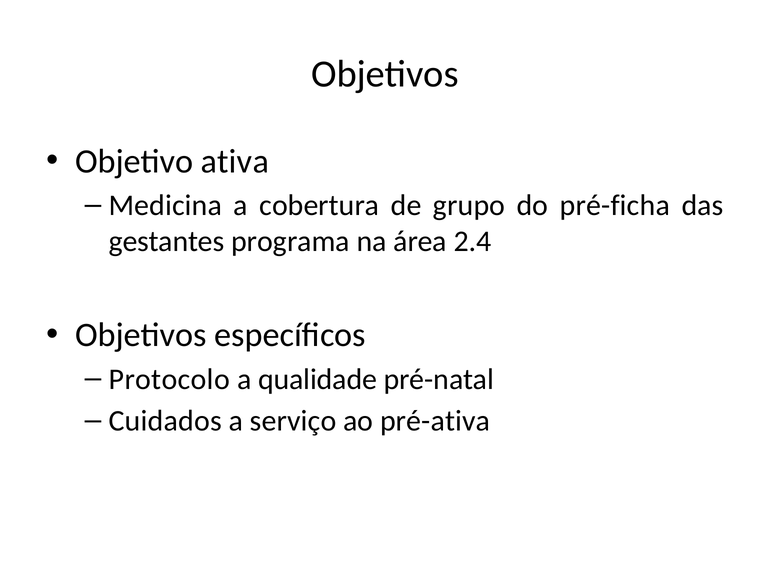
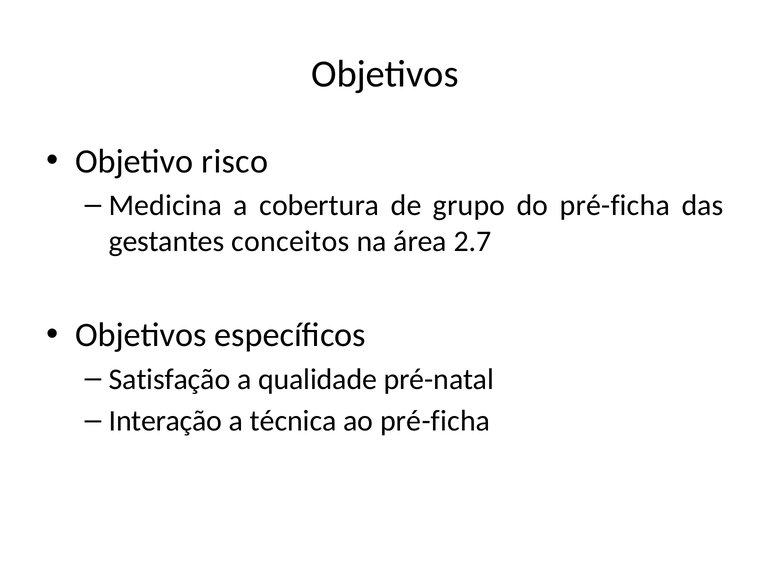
ativa: ativa -> risco
programa: programa -> conceitos
2.4: 2.4 -> 2.7
Protocolo: Protocolo -> Satisfação
Cuidados: Cuidados -> Interação
serviço: serviço -> técnica
ao pré-ativa: pré-ativa -> pré-ficha
